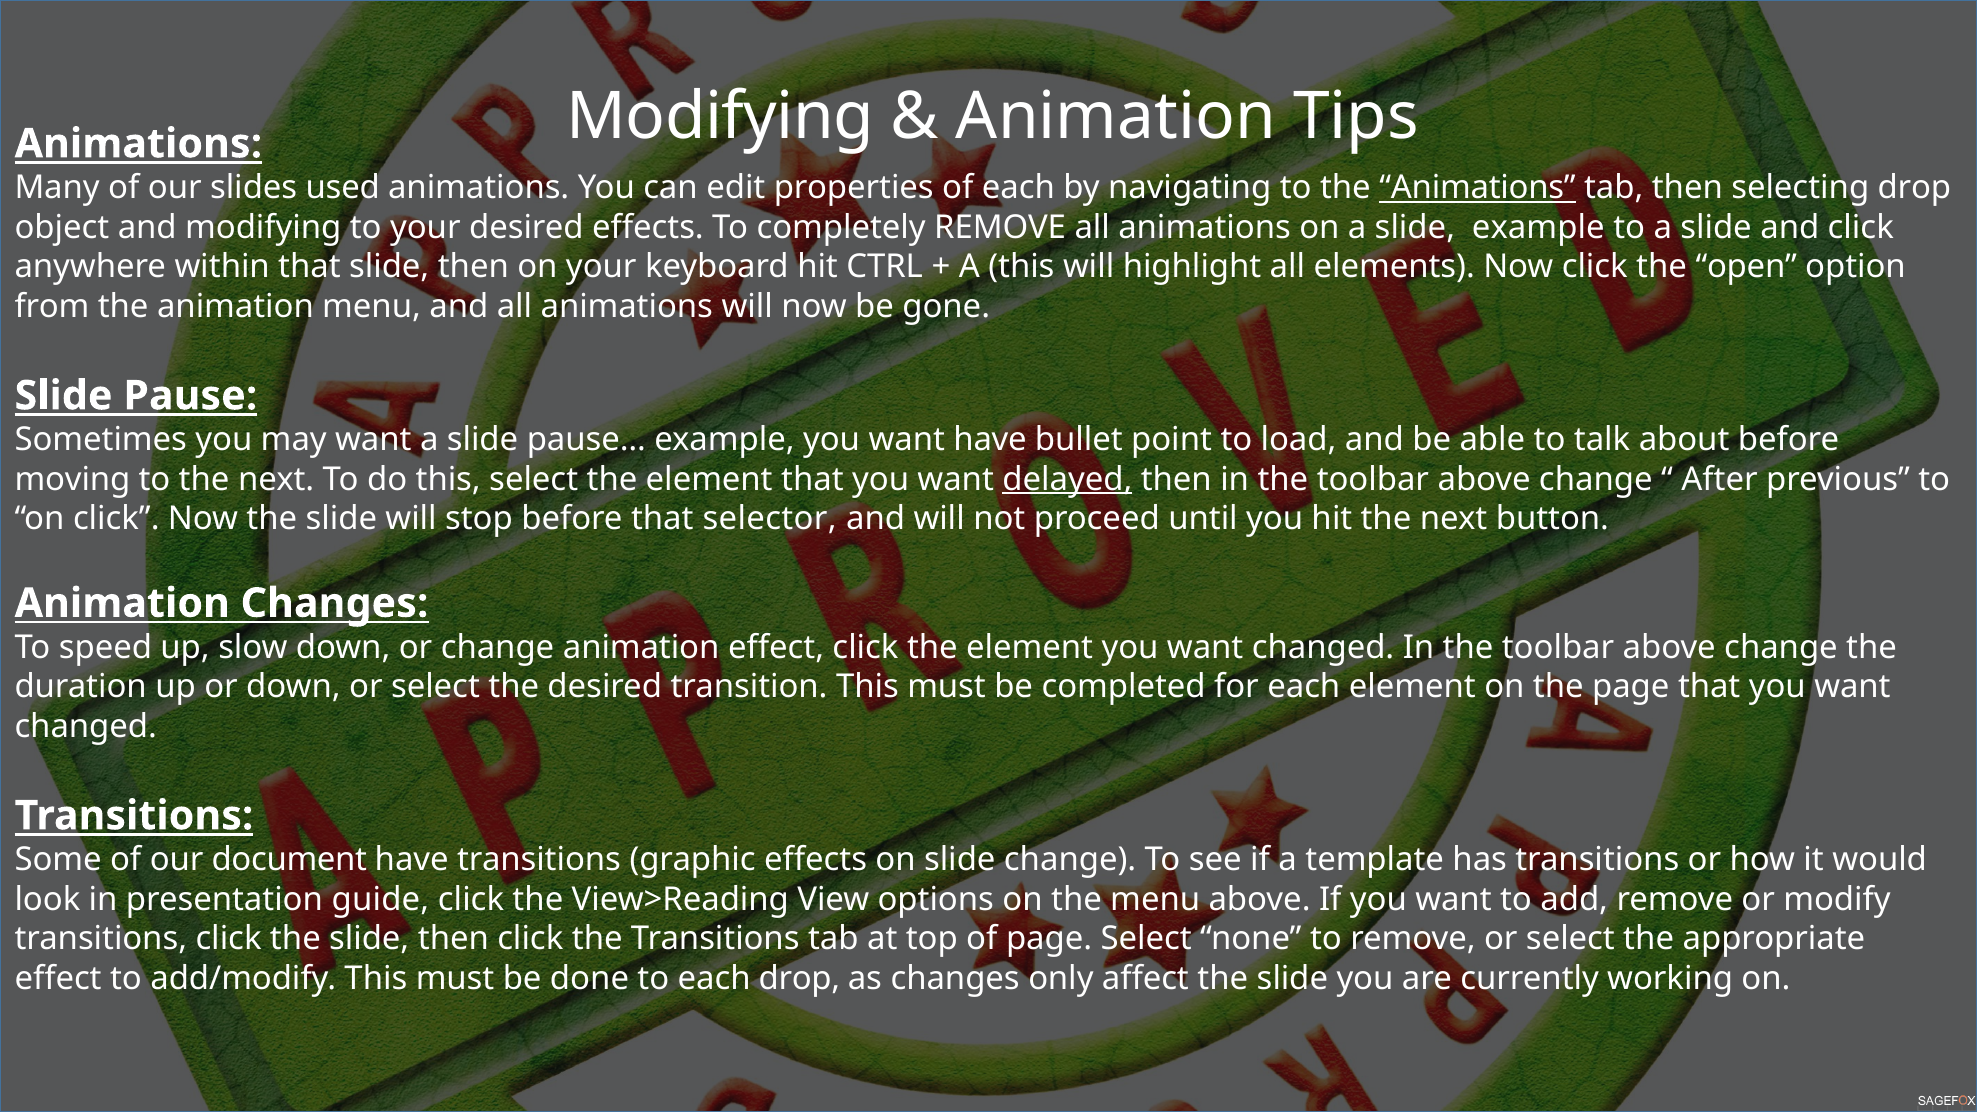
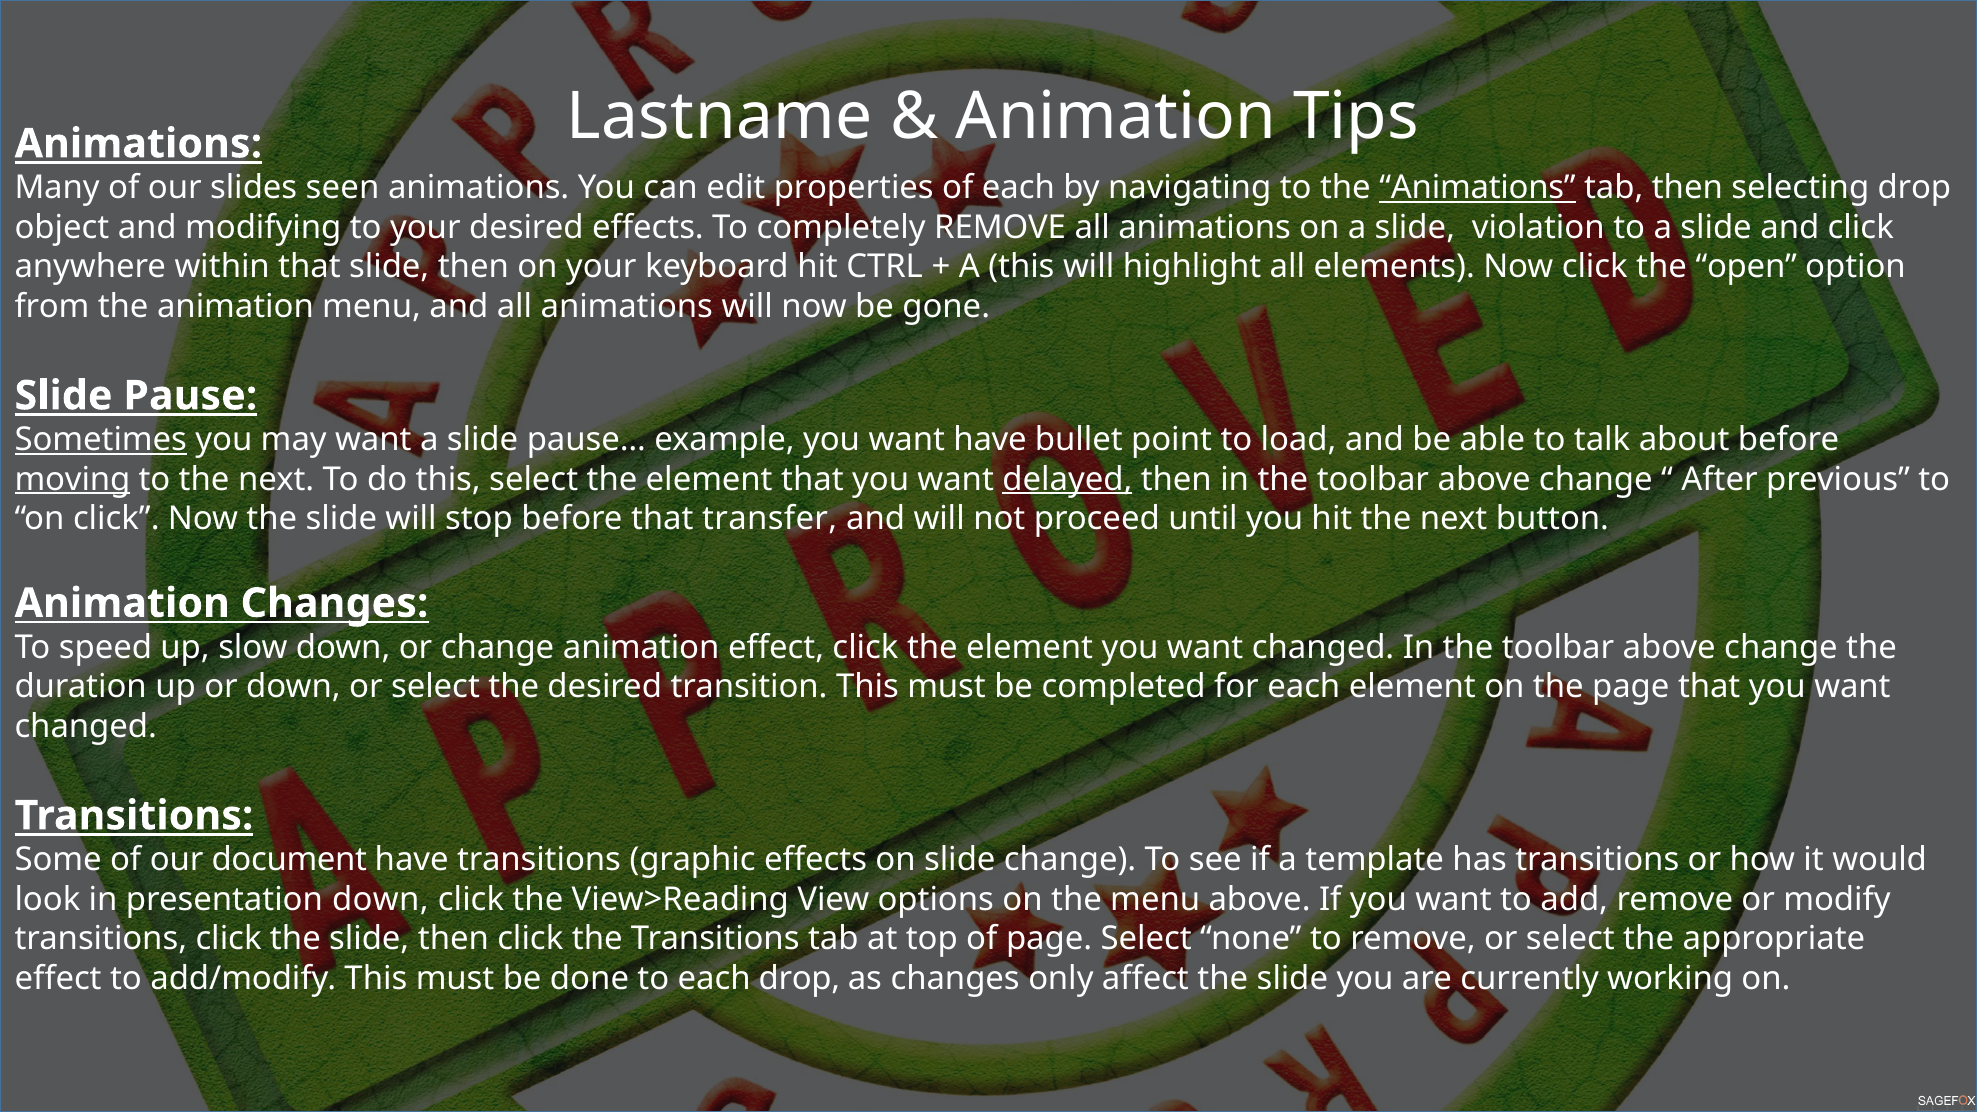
Modifying at (720, 117): Modifying -> Lastname
used: used -> seen
slide example: example -> violation
Sometimes underline: none -> present
moving underline: none -> present
selector: selector -> transfer
presentation guide: guide -> down
